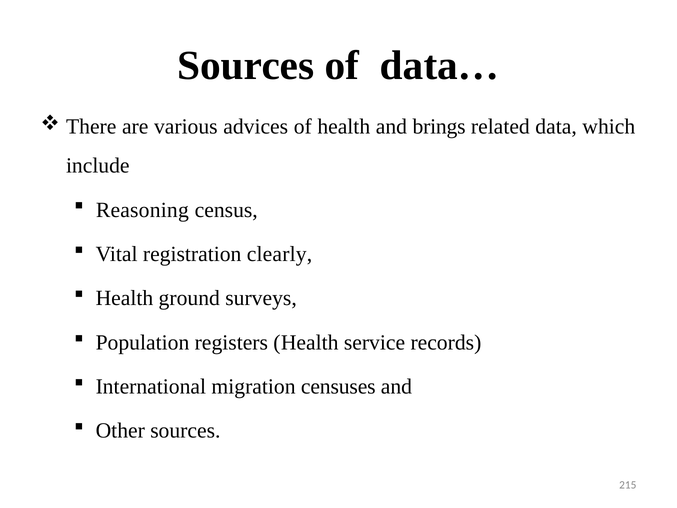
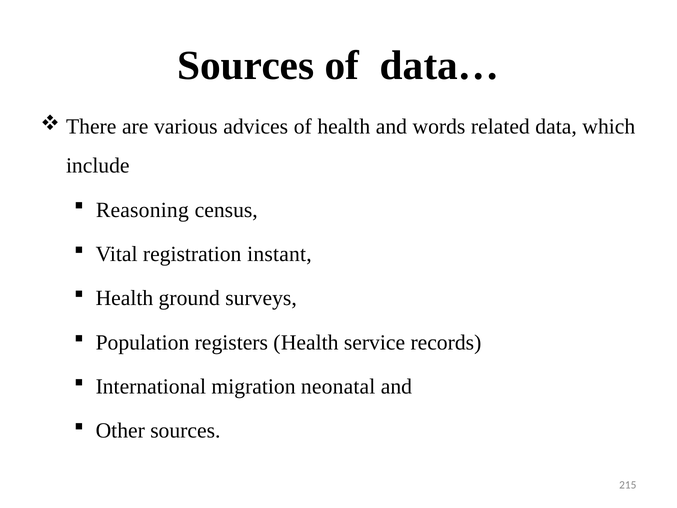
brings: brings -> words
clearly: clearly -> instant
censuses: censuses -> neonatal
